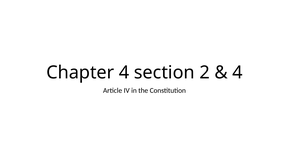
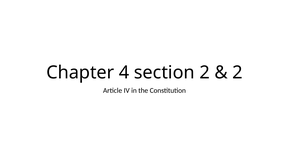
4 at (238, 72): 4 -> 2
